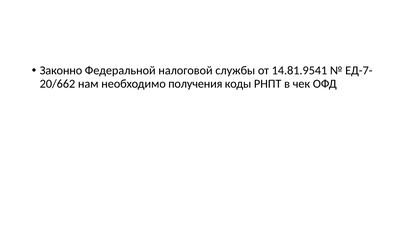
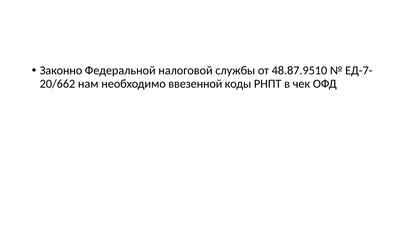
14.81.9541: 14.81.9541 -> 48.87.9510
получения: получения -> ввезенной
